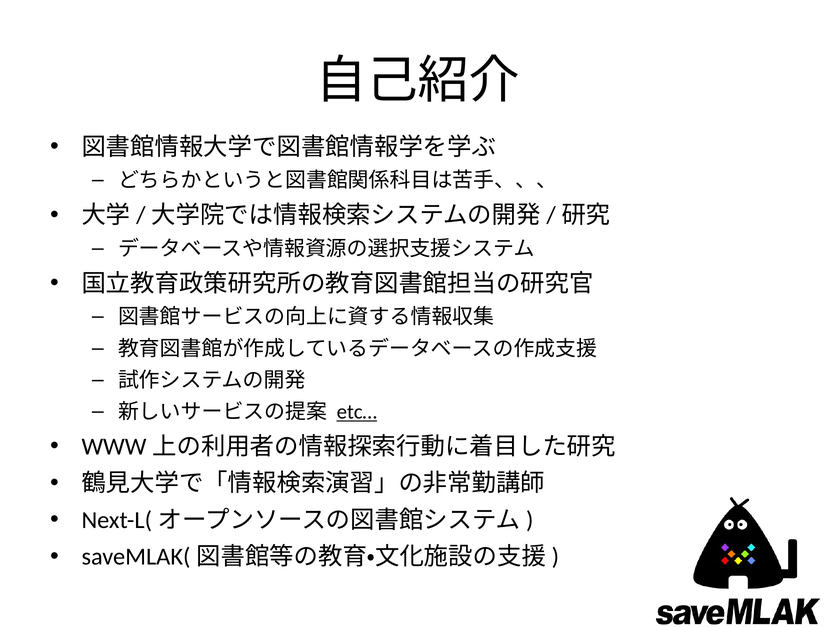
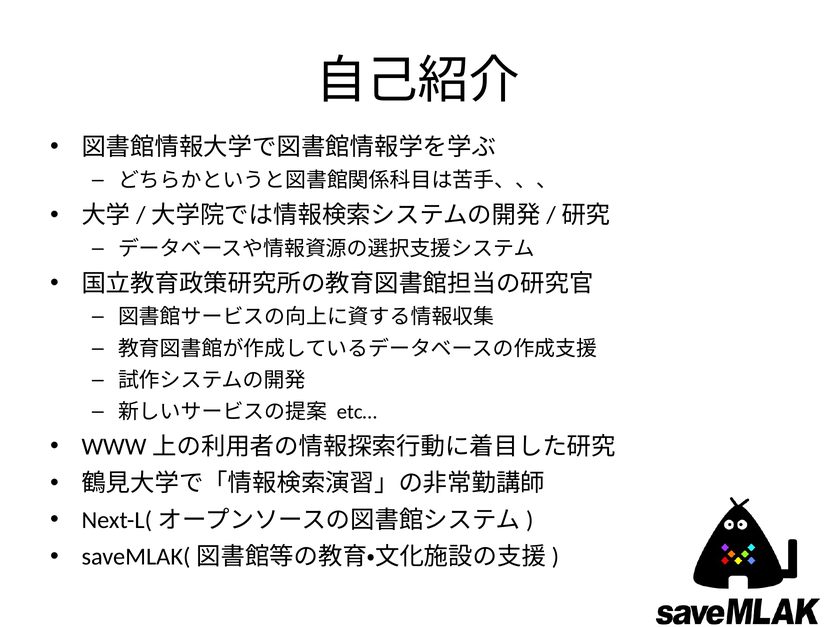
etc… underline: present -> none
